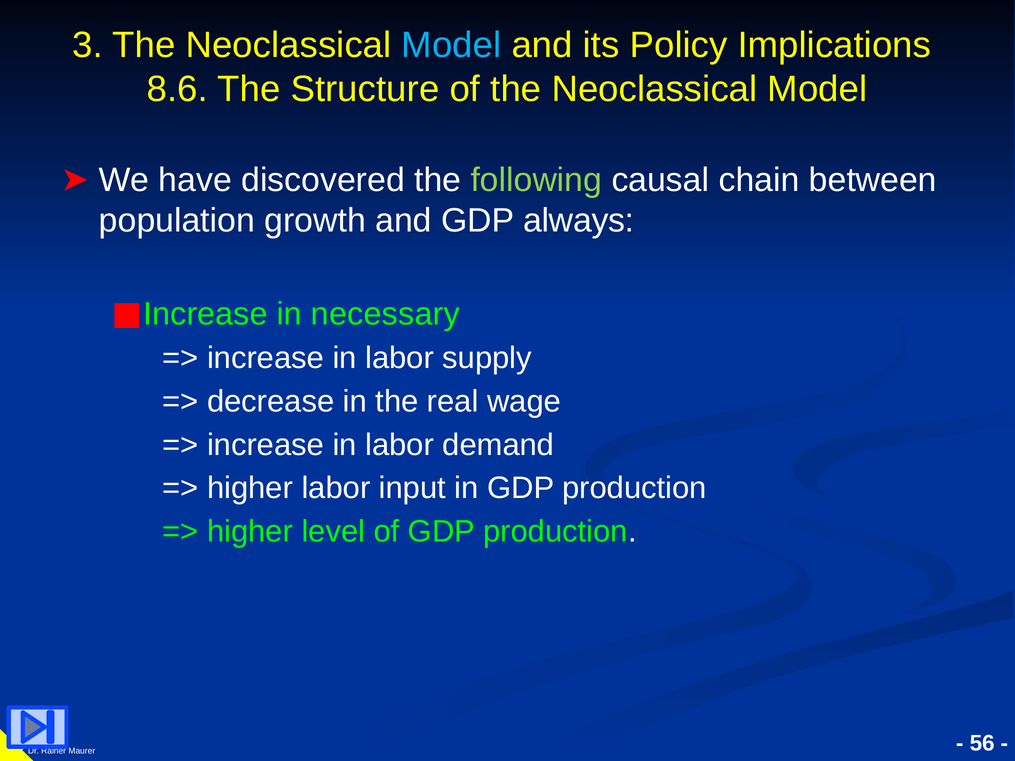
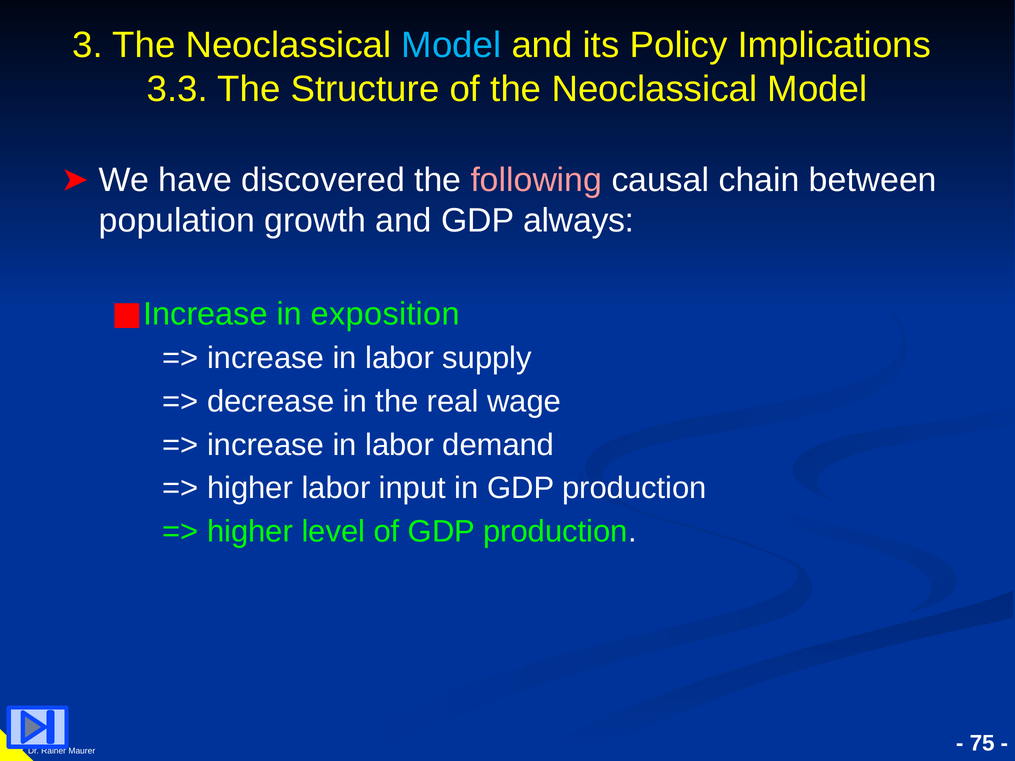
8.6: 8.6 -> 3.3
following colour: light green -> pink
necessary: necessary -> exposition
56: 56 -> 75
